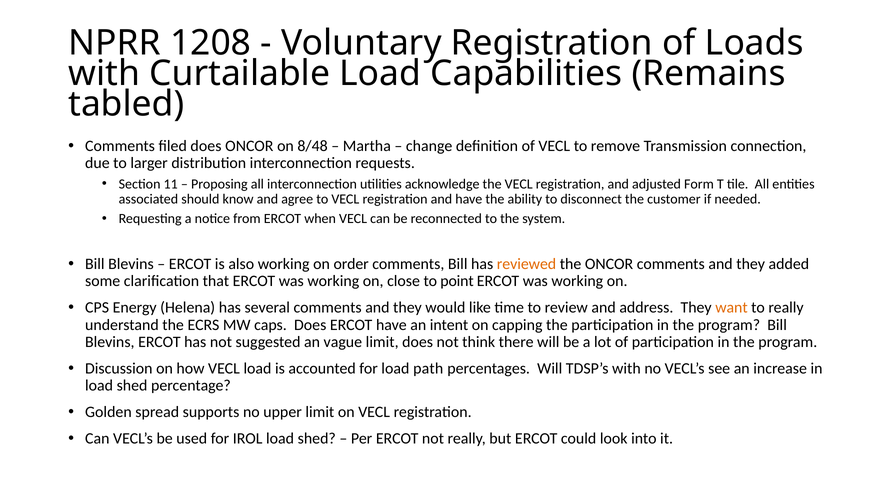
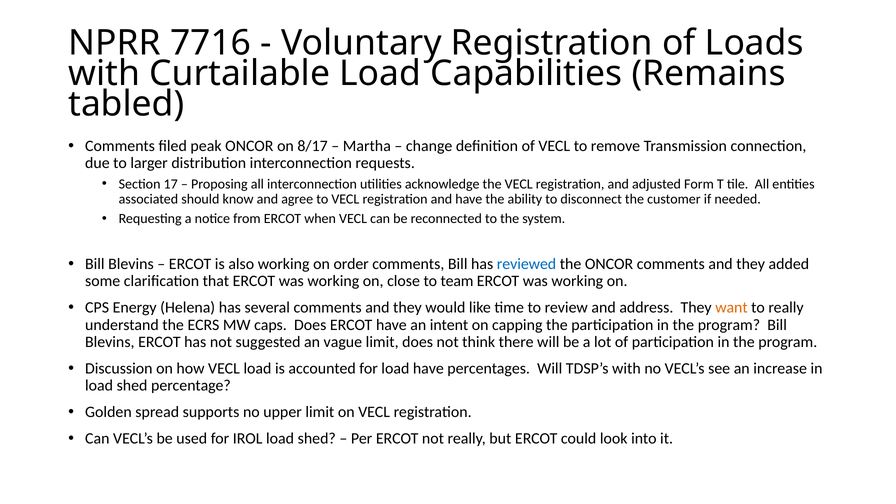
1208: 1208 -> 7716
filed does: does -> peak
8/48: 8/48 -> 8/17
11: 11 -> 17
reviewed colour: orange -> blue
point: point -> team
load path: path -> have
